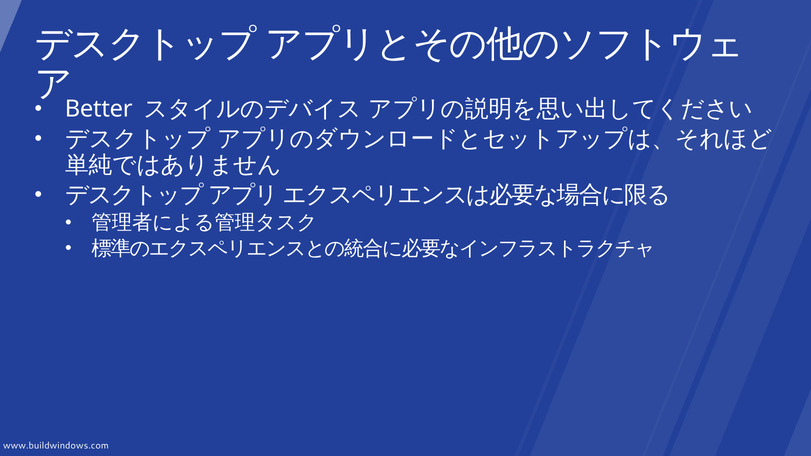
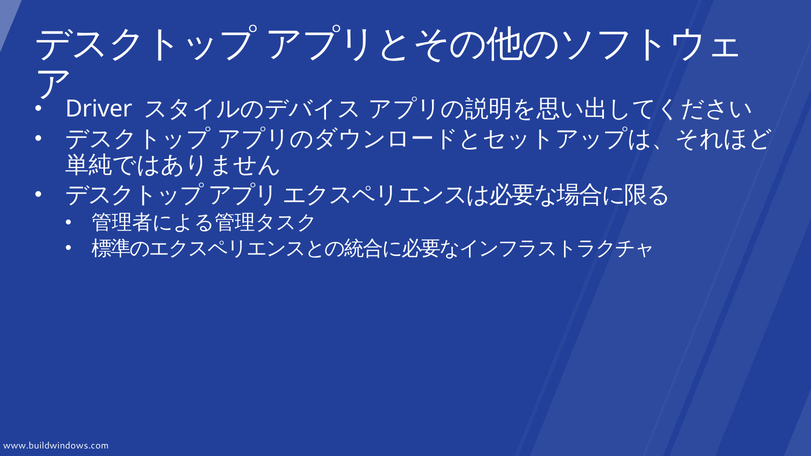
Better: Better -> Driver
